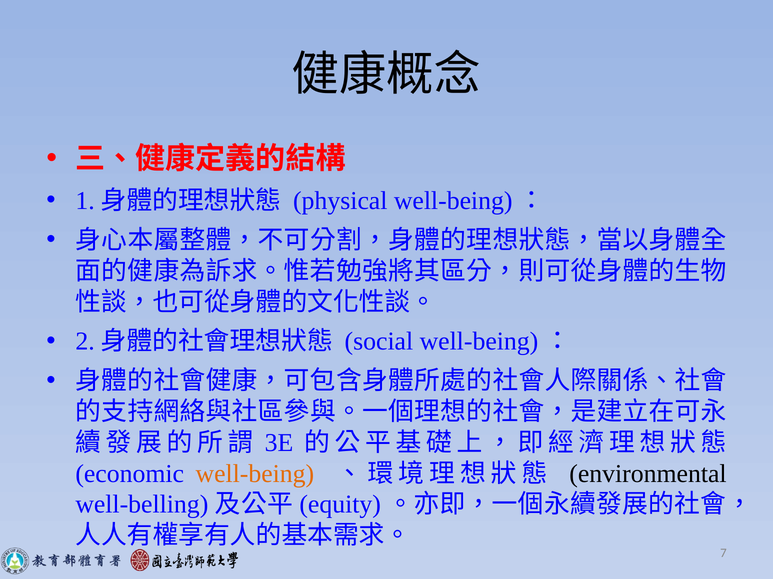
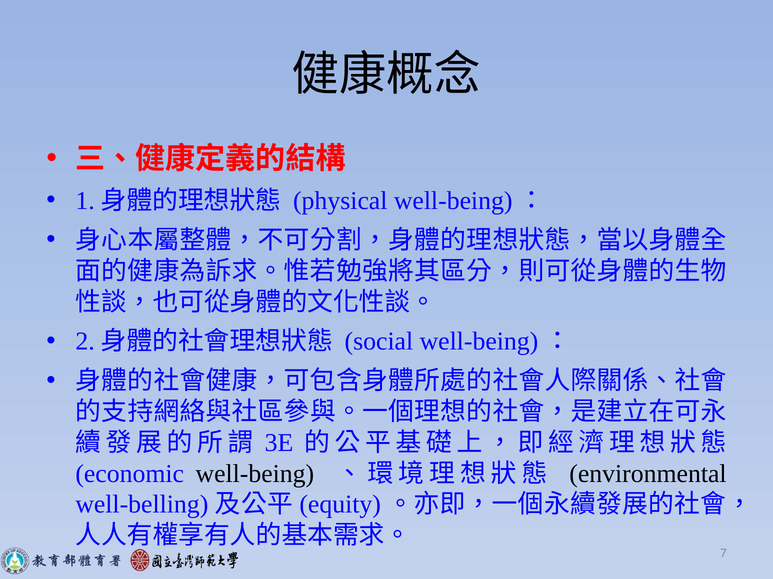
well-being colour: orange -> black
